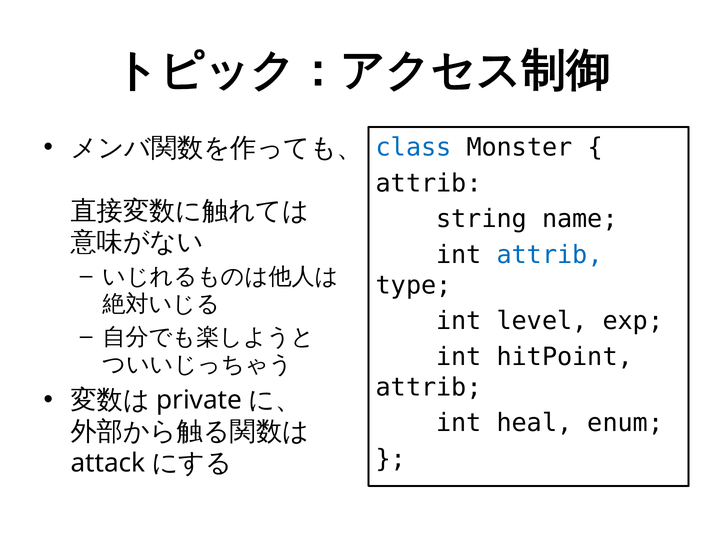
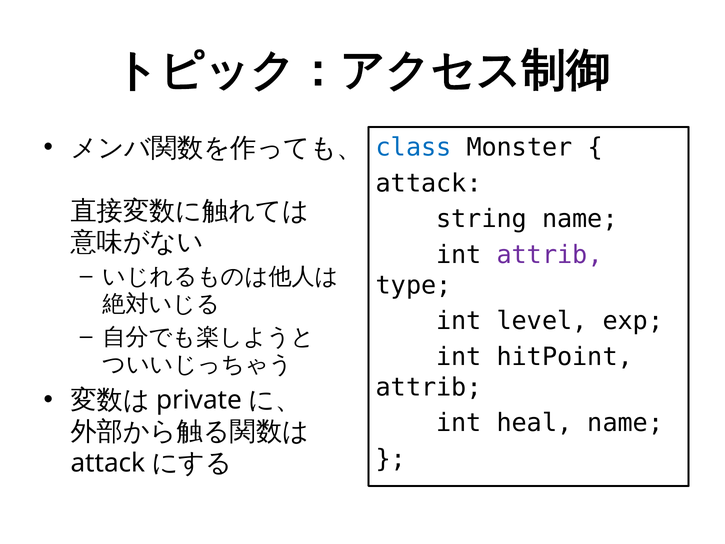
attrib at (429, 183): attrib -> attack
attrib at (550, 255) colour: blue -> purple
heal enum: enum -> name
